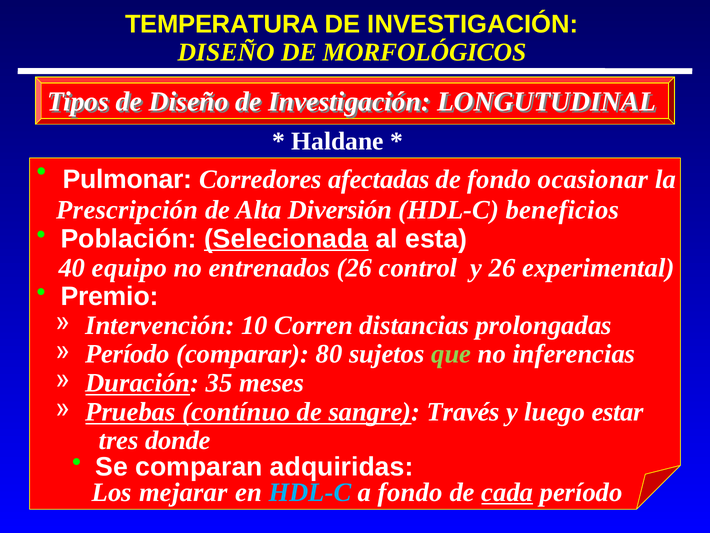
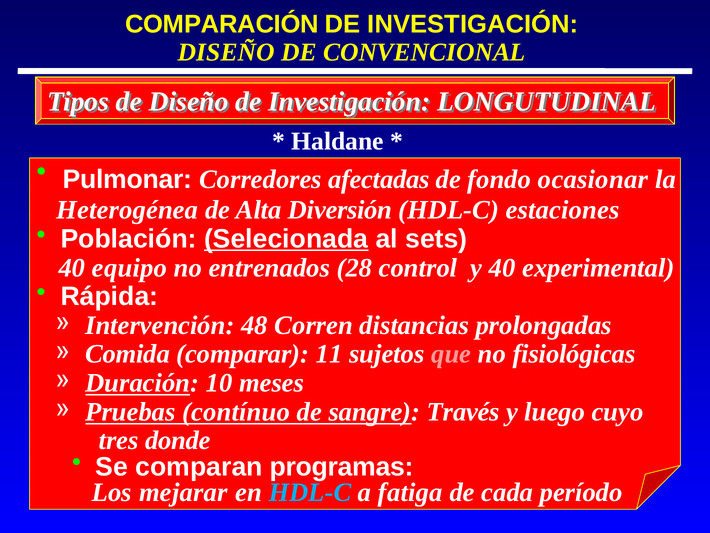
TEMPERATURA: TEMPERATURA -> COMPARACIÓN
MORFOLÓGICOS: MORFOLÓGICOS -> CONVENCIONAL
Prescripción: Prescripción -> Heterogénea
beneficios: beneficios -> estaciones
esta: esta -> sets
entrenados 26: 26 -> 28
y 26: 26 -> 40
Premio: Premio -> Rápida
10: 10 -> 48
Período at (128, 354): Período -> Comida
80: 80 -> 11
que colour: light green -> pink
inferencias: inferencias -> fisiológicas
35: 35 -> 10
estar: estar -> cuyo
adquiridas: adquiridas -> programas
a fondo: fondo -> fatiga
cada underline: present -> none
